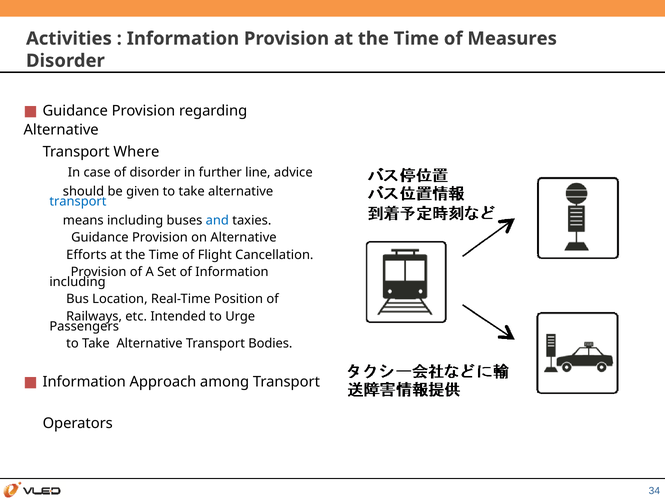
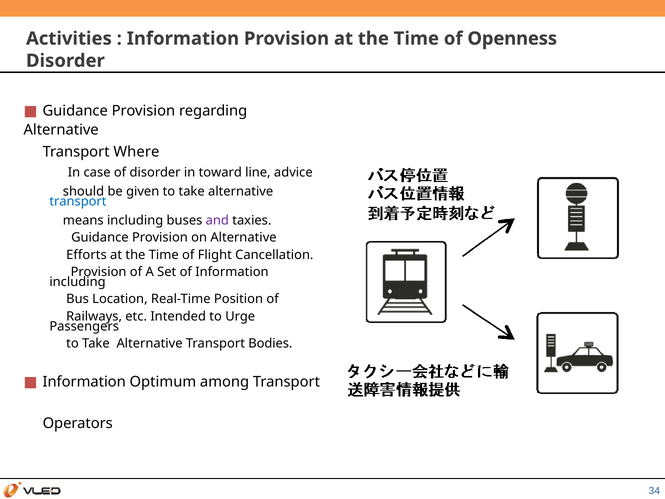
Measures: Measures -> Openness
further: further -> toward
and colour: blue -> purple
Approach: Approach -> Optimum
